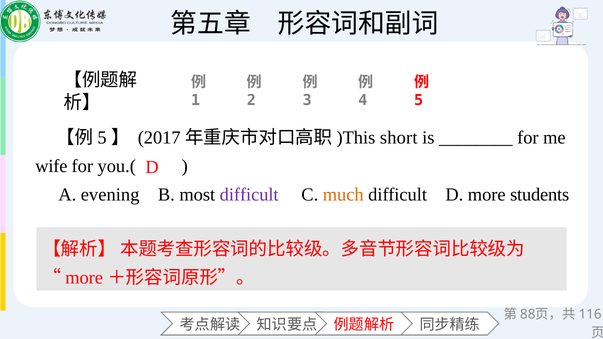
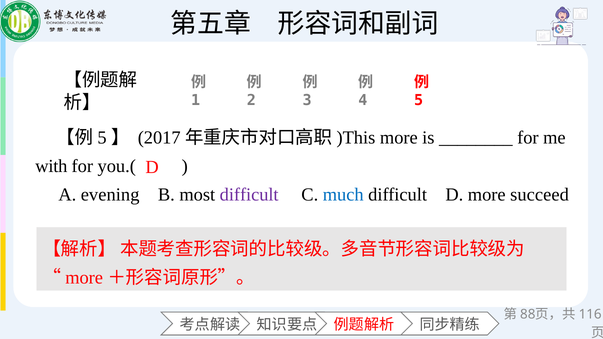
short at (399, 138): short -> more
wife: wife -> with
much colour: orange -> blue
students: students -> succeed
